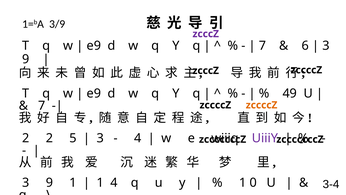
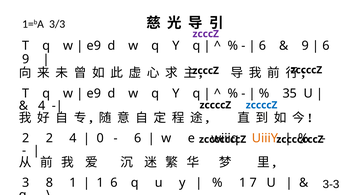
3/9: 3/9 -> 3/3
7 at (263, 46): 7 -> 6
6 at (305, 46): 6 -> 9
3 at (326, 46): 3 -> 6
49: 49 -> 35
7 at (42, 105): 7 -> 4
zccccZ at (262, 105) colour: orange -> blue
2 5: 5 -> 4
3 at (100, 138): 3 -> 0
4 at (138, 138): 4 -> 6
UiiiY colour: purple -> orange
3-4: 3-4 -> 3-3
9 at (49, 182): 9 -> 8
1 4: 4 -> 6
0: 0 -> 7
